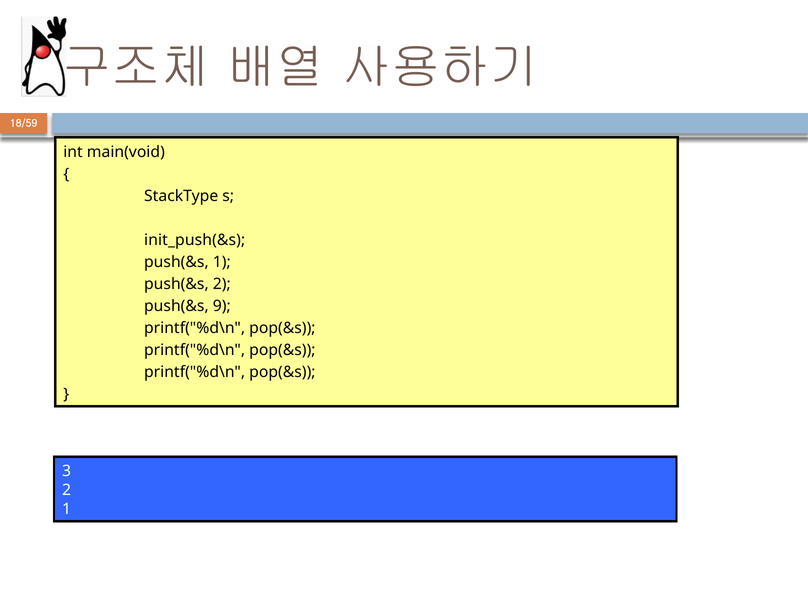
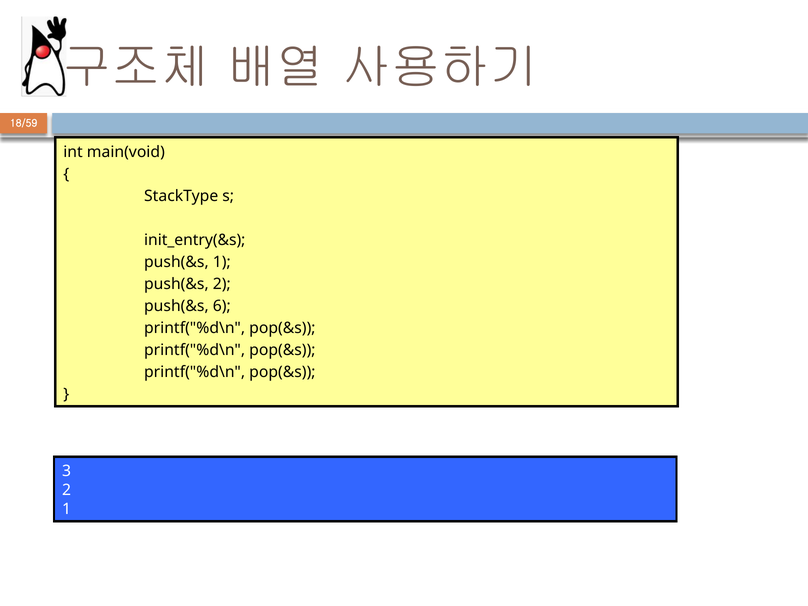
init_push(&s: init_push(&s -> init_entry(&s
9: 9 -> 6
